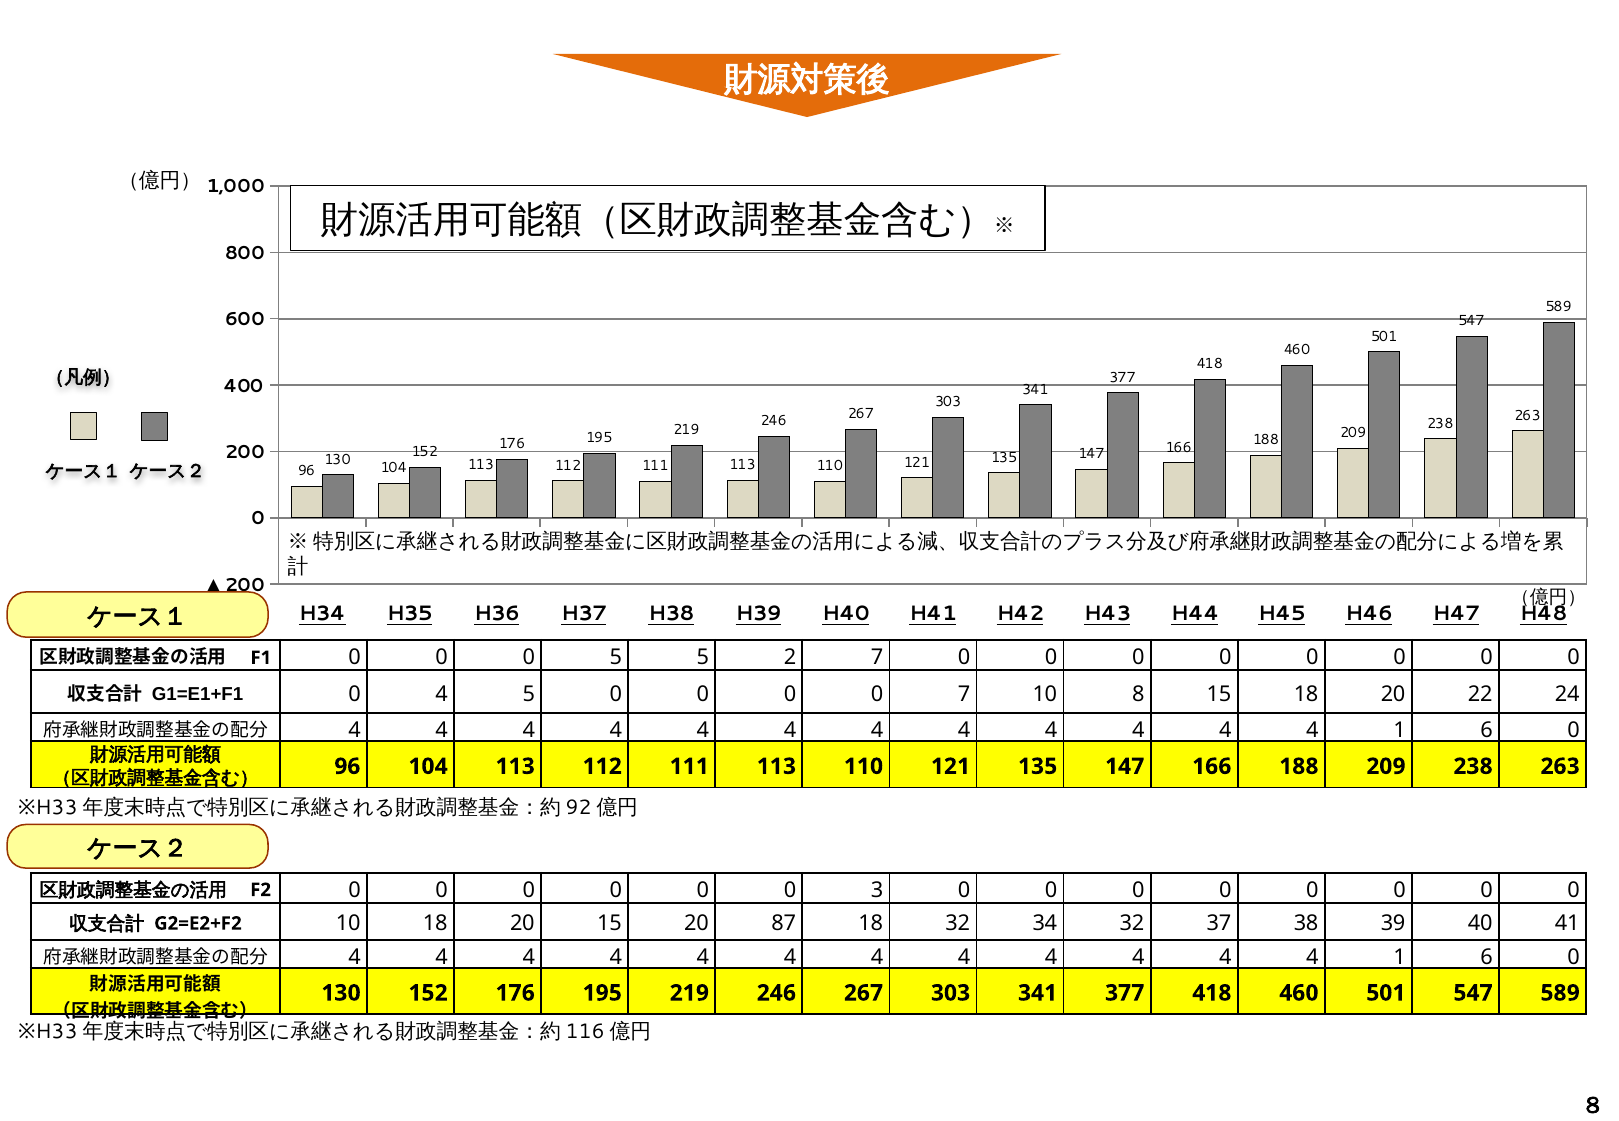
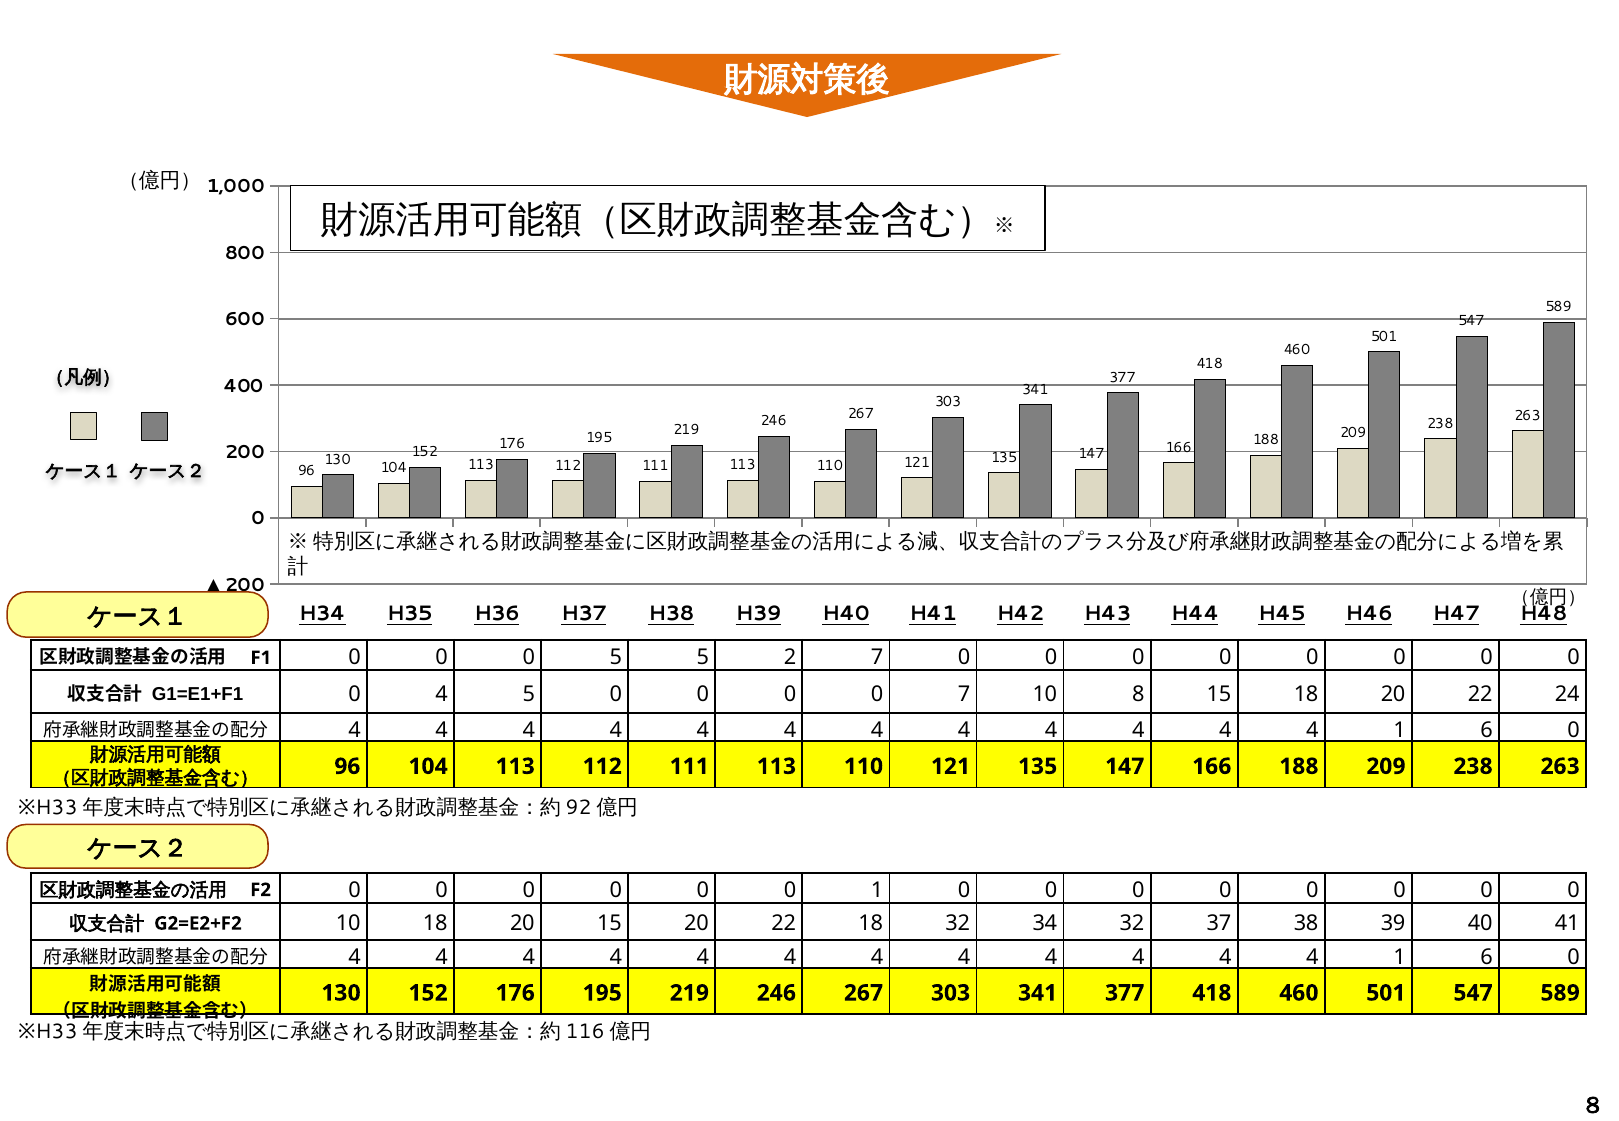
0 3: 3 -> 1
15 20 87: 87 -> 22
